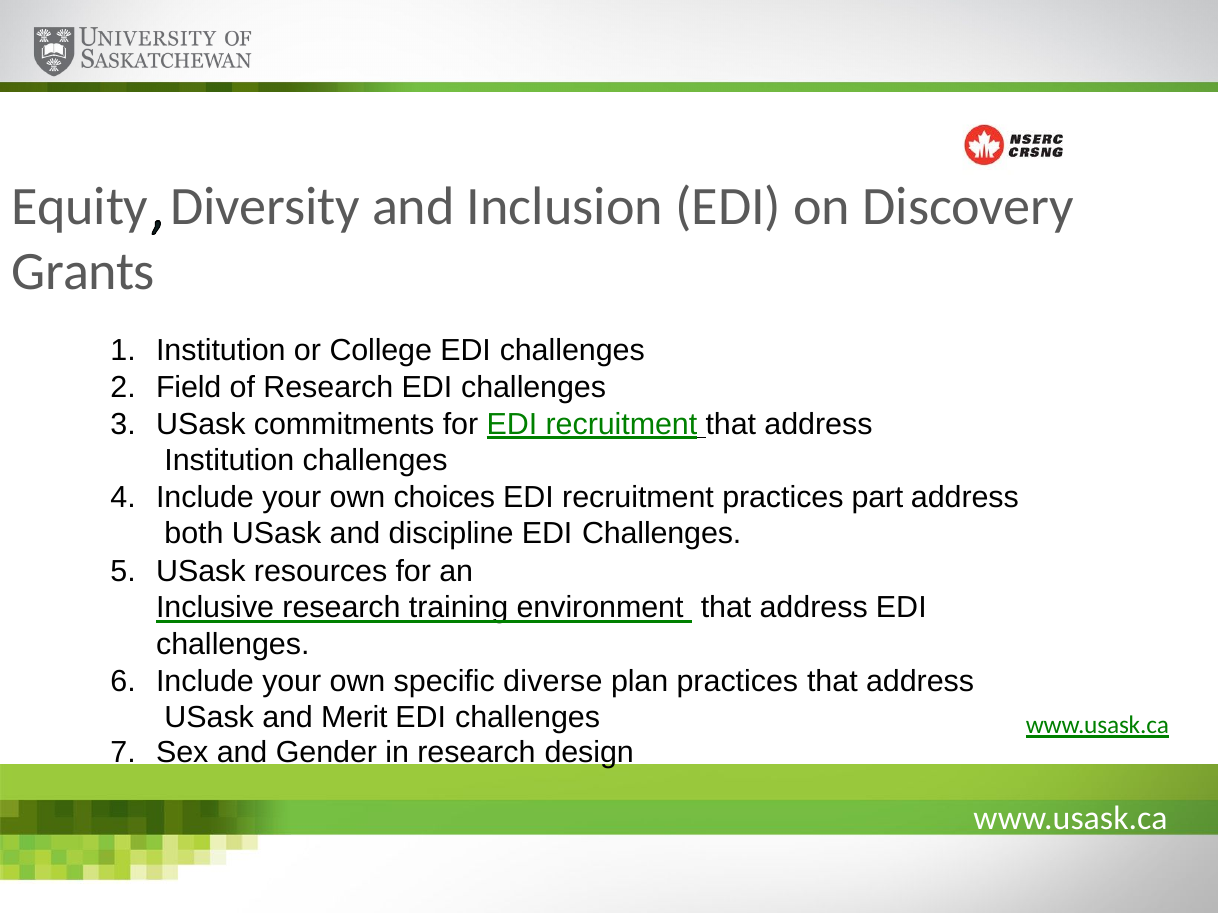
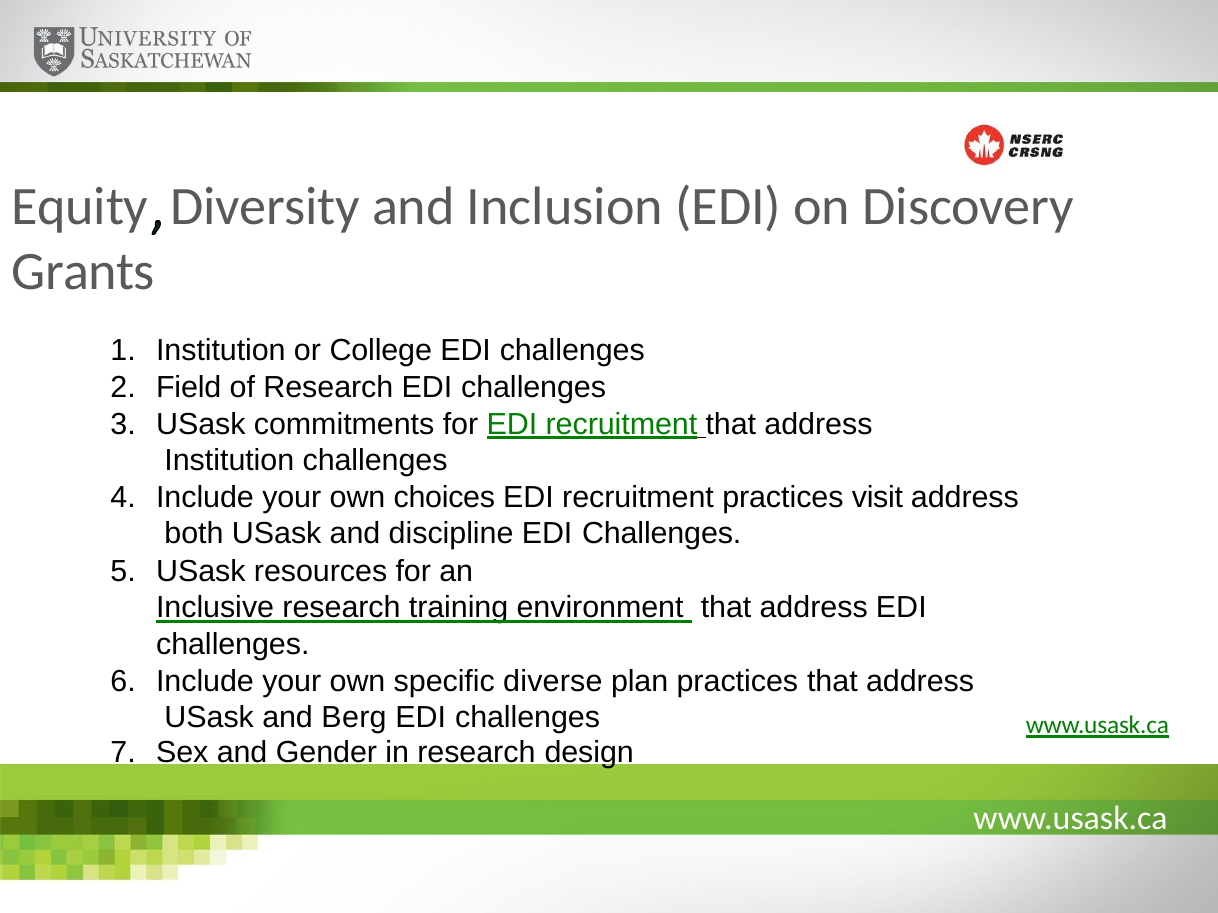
part: part -> visit
Merit: Merit -> Berg
